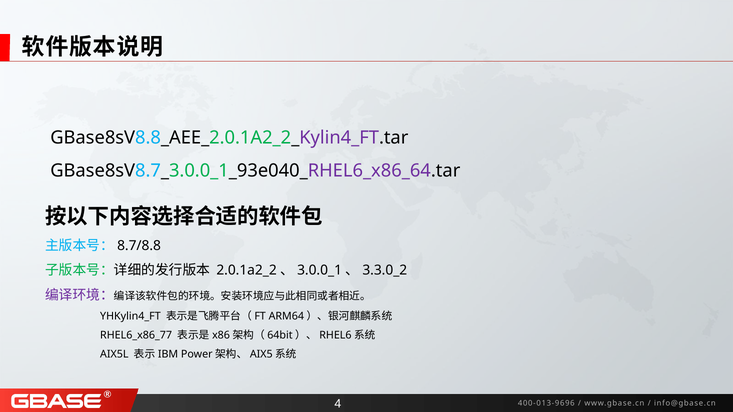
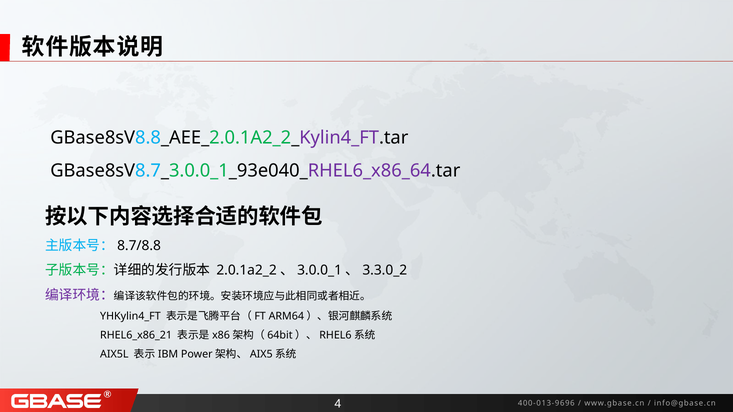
RHEL6_x86_77: RHEL6_x86_77 -> RHEL6_x86_21
